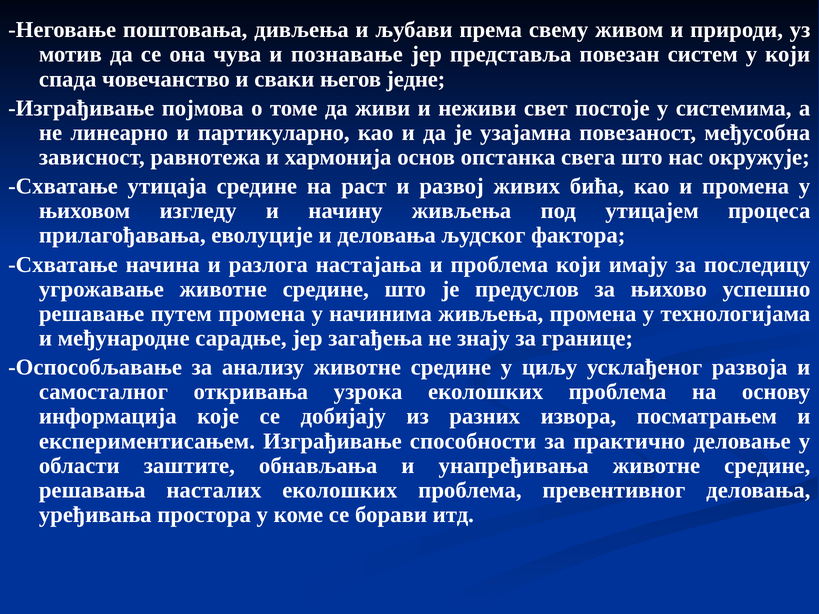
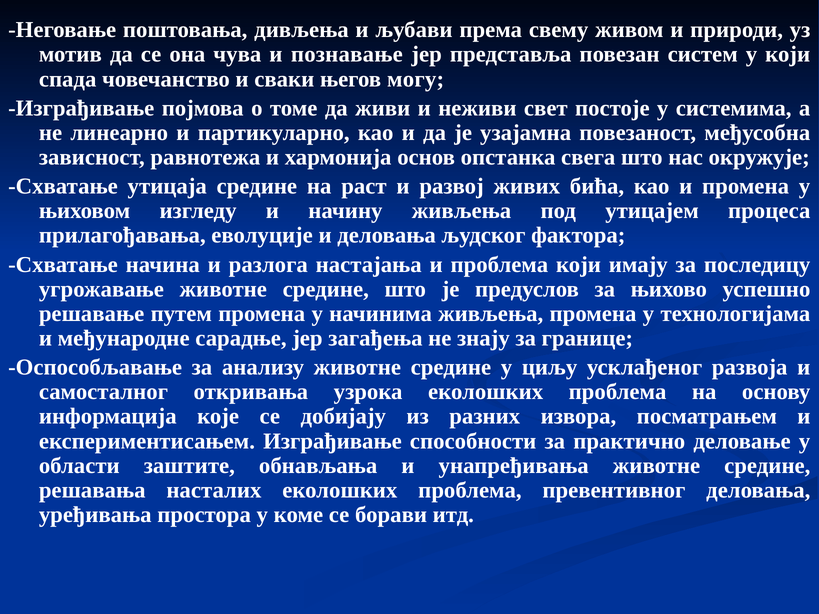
једне: једне -> могу
